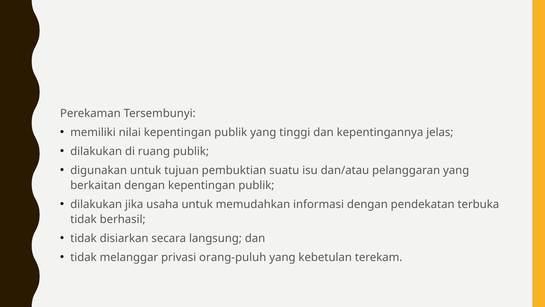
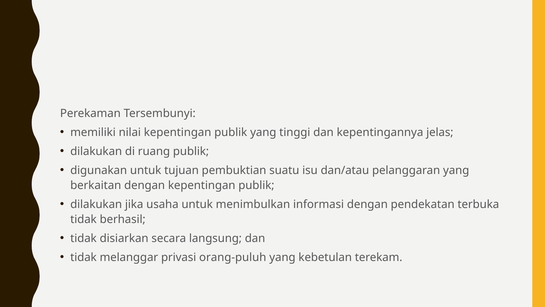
memudahkan: memudahkan -> menimbulkan
